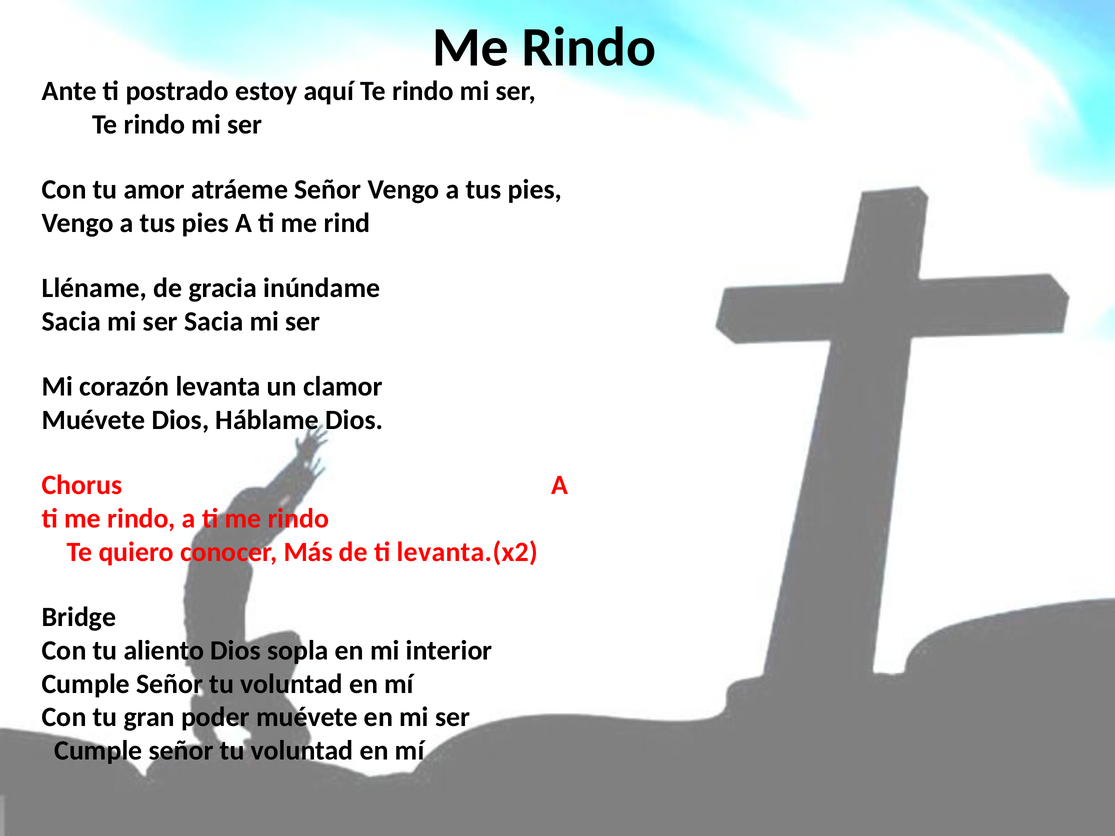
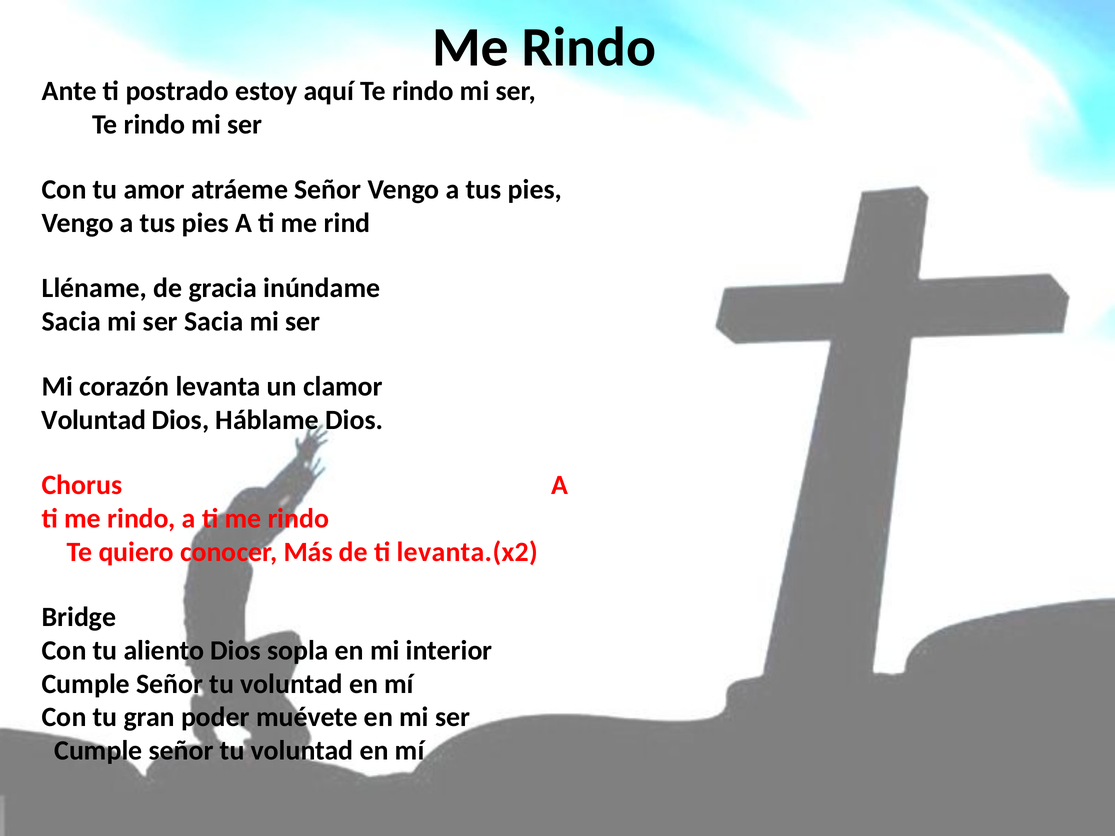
Muévete at (94, 420): Muévete -> Voluntad
